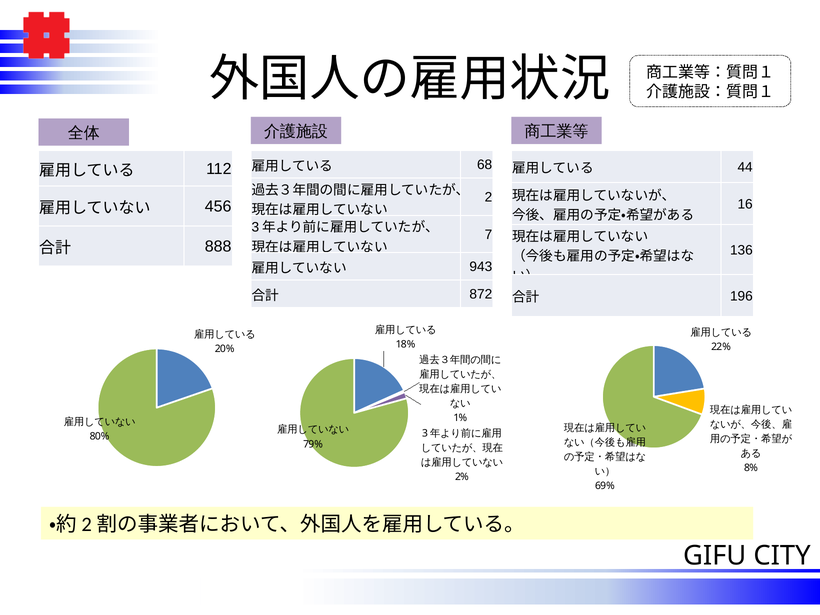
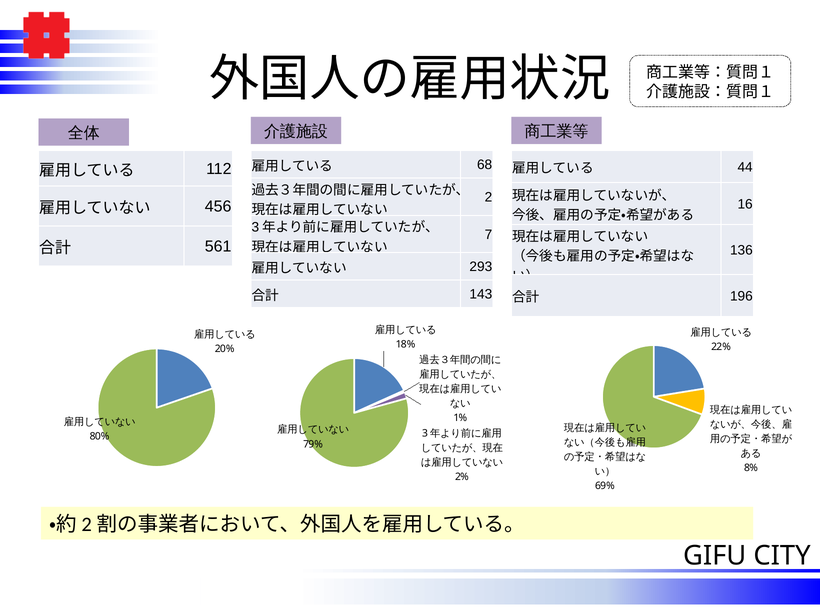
888: 888 -> 561
943: 943 -> 293
872: 872 -> 143
